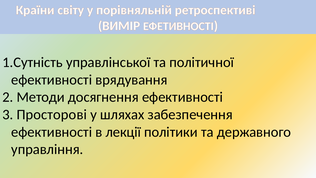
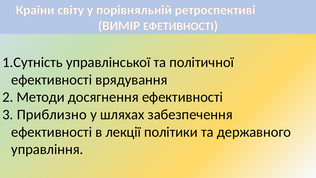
Просторові: Просторові -> Приблизно
